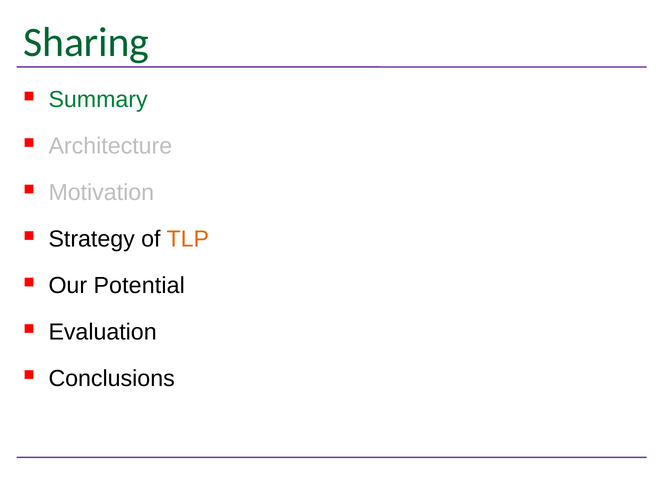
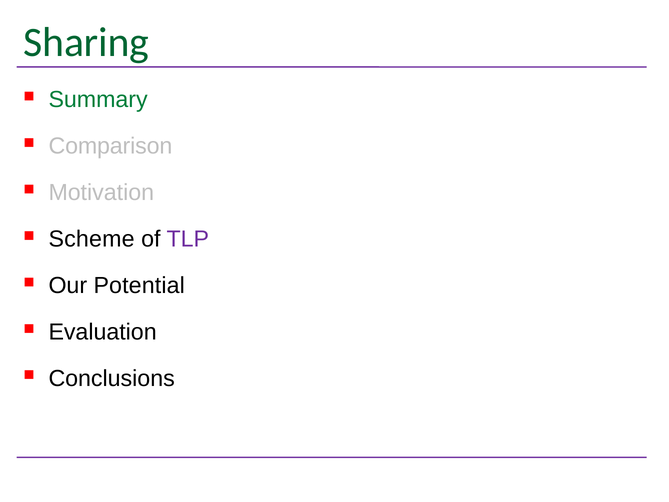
Architecture: Architecture -> Comparison
Strategy: Strategy -> Scheme
TLP colour: orange -> purple
